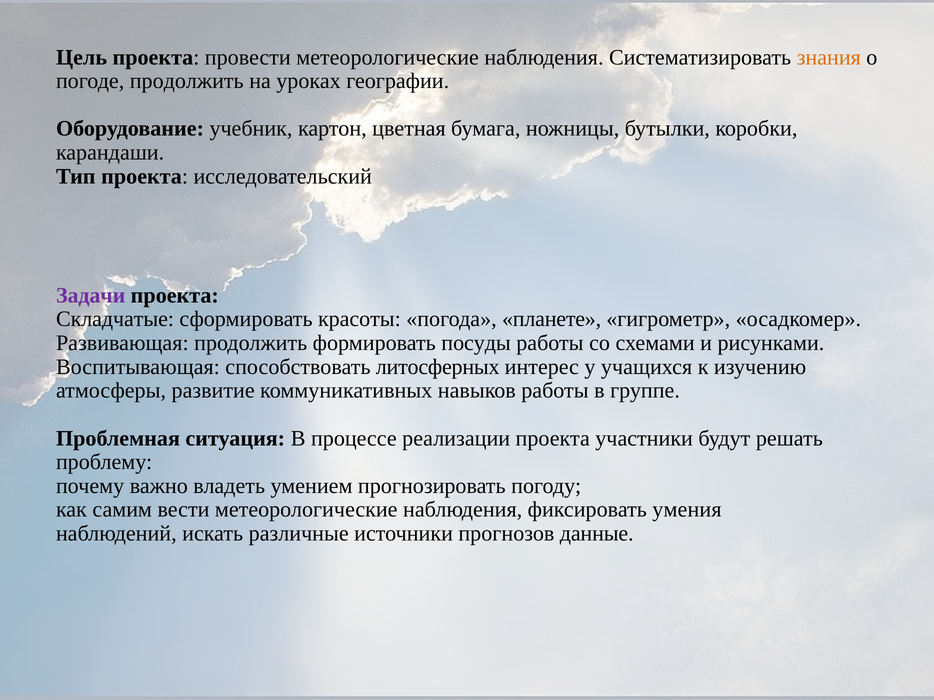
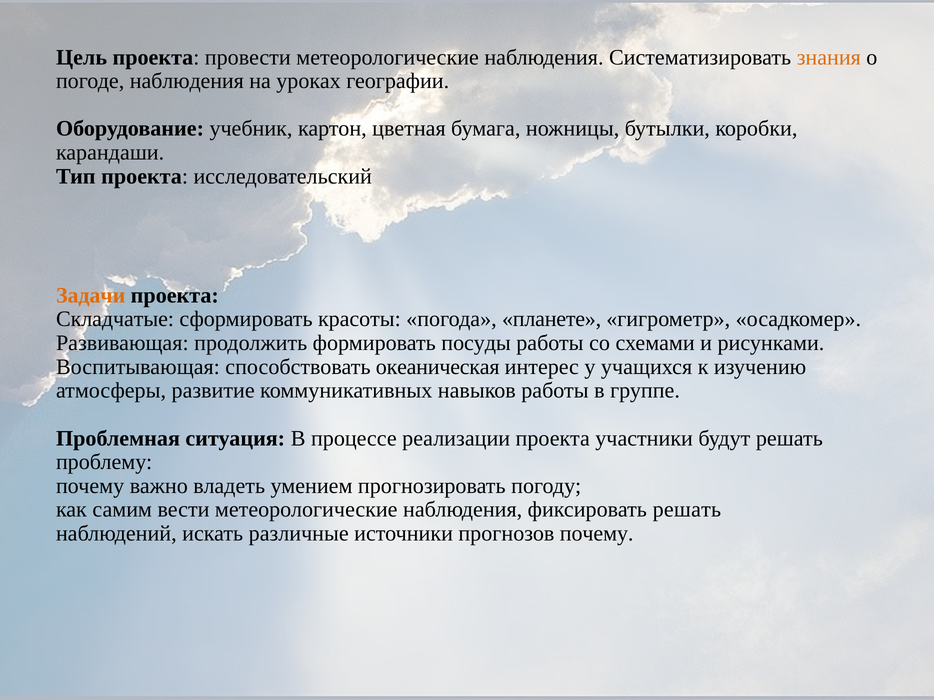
погоде продолжить: продолжить -> наблюдения
Задачи colour: purple -> orange
литосферных: литосферных -> океаническая
фиксировать умения: умения -> решать
прогнозов данные: данные -> почему
